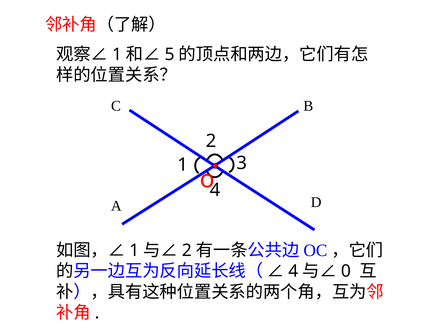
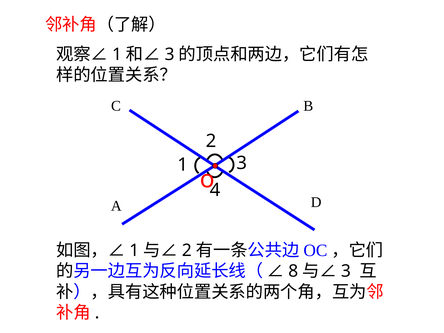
5 at (170, 54): 5 -> 3
4 at (293, 271): 4 -> 8
0 at (346, 271): 0 -> 3
